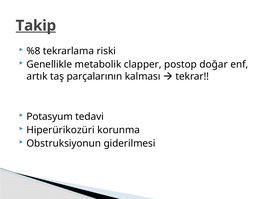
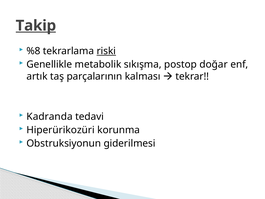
riski underline: none -> present
clapper: clapper -> sıkışma
Potasyum: Potasyum -> Kadranda
